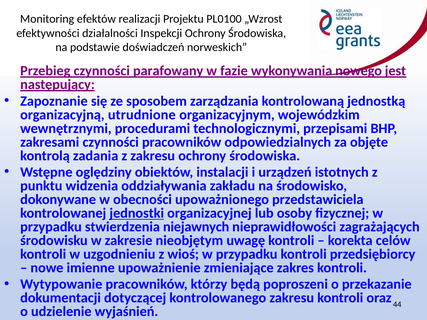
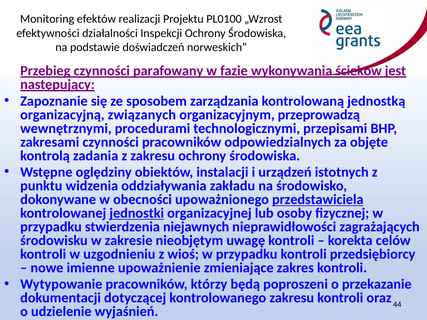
nowego: nowego -> ścieków
utrudnione: utrudnione -> związanych
wojewódzkim: wojewódzkim -> przeprowadzą
przedstawiciela underline: none -> present
